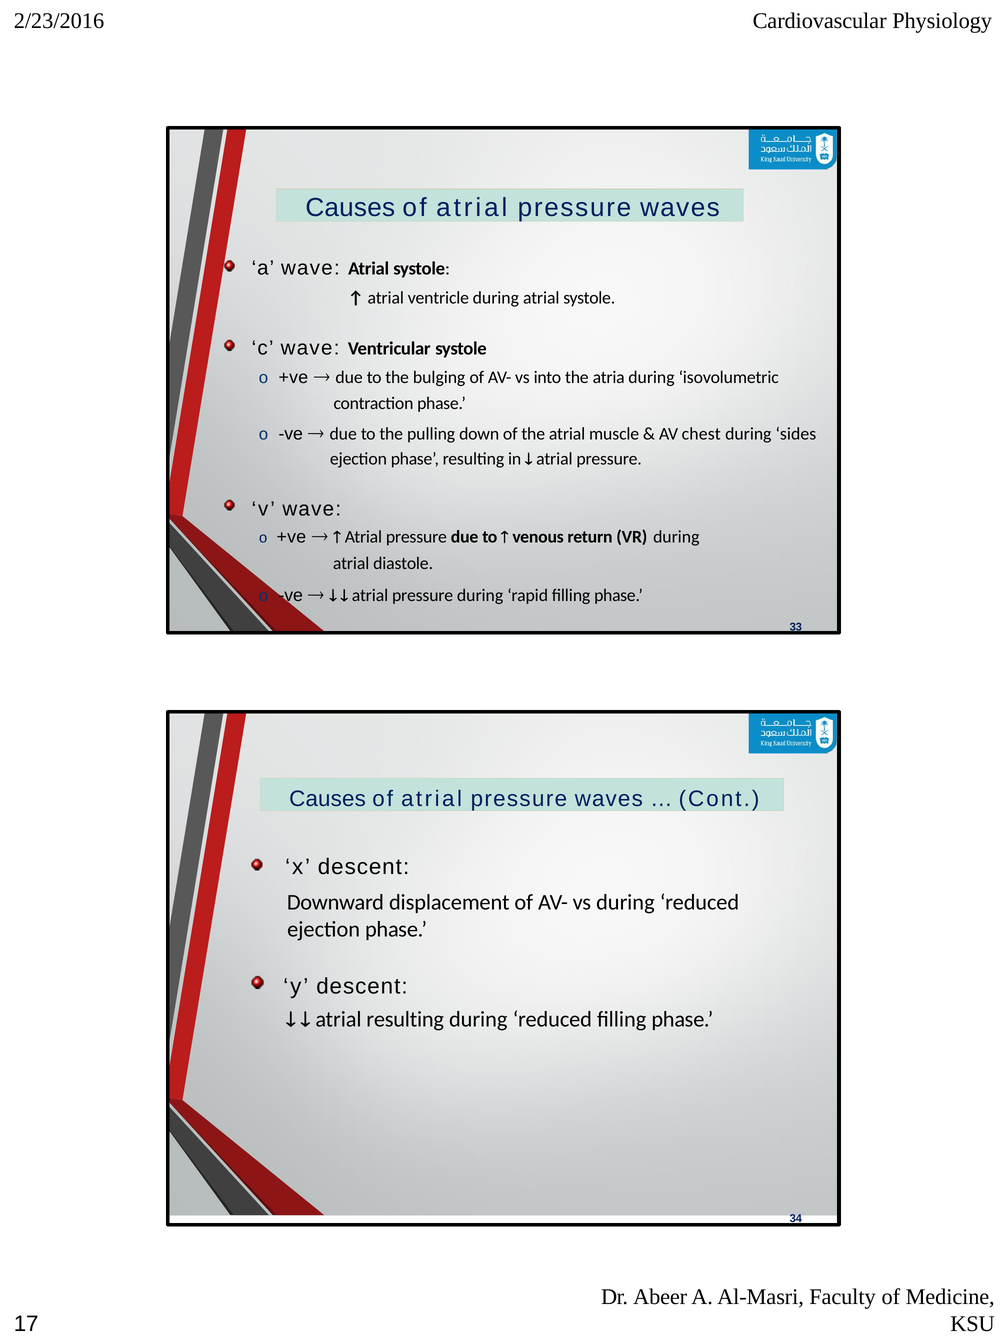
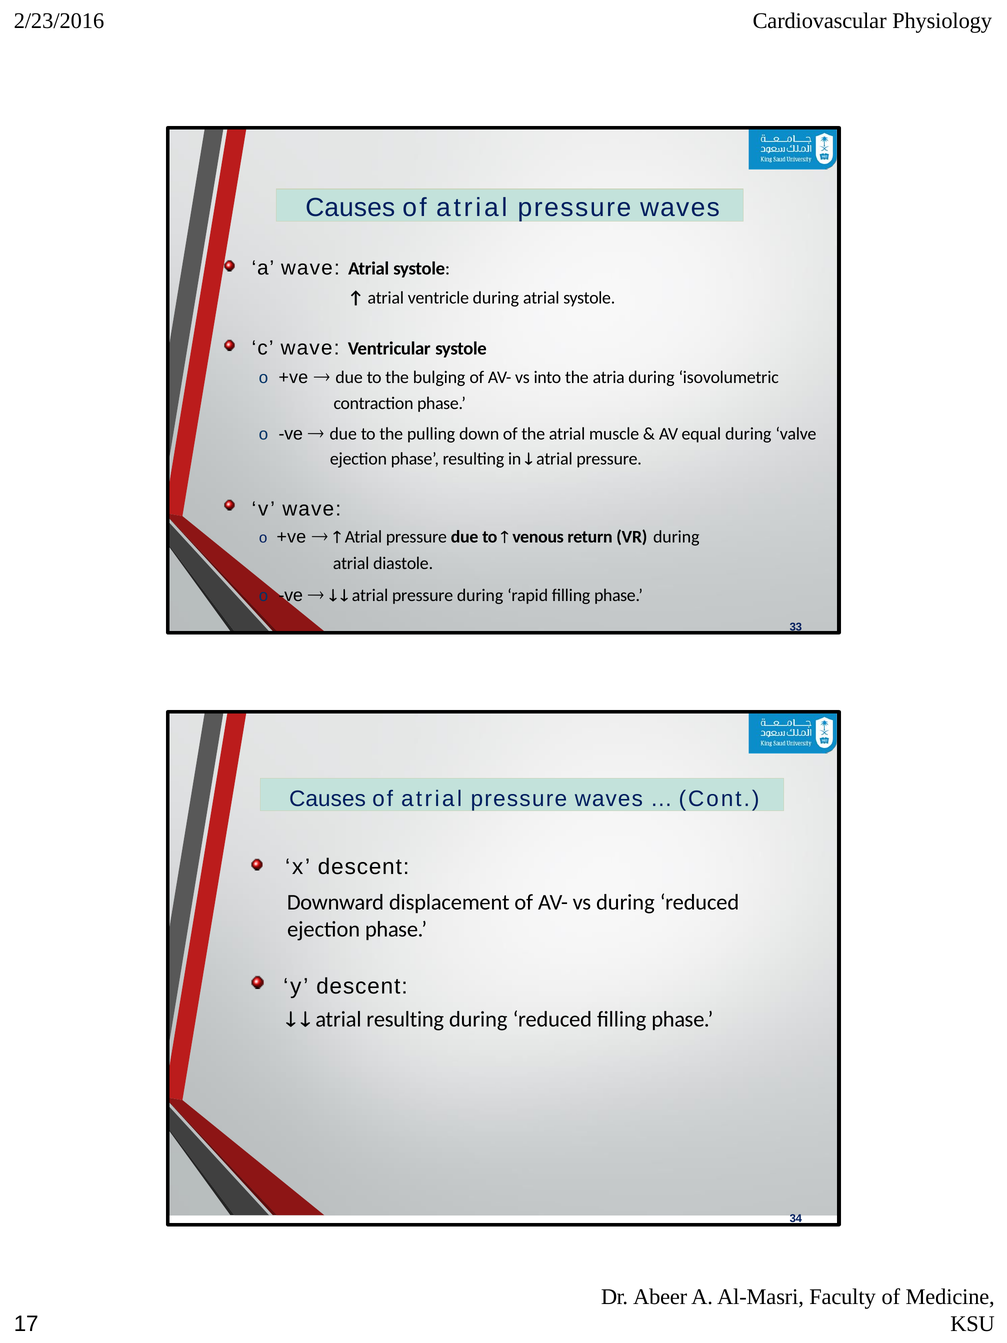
chest: chest -> equal
sides: sides -> valve
